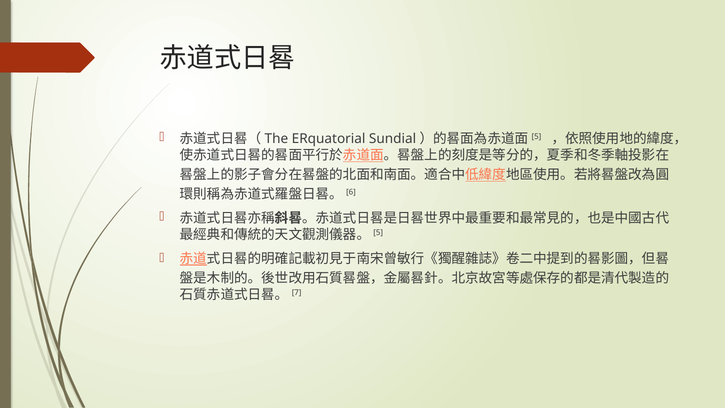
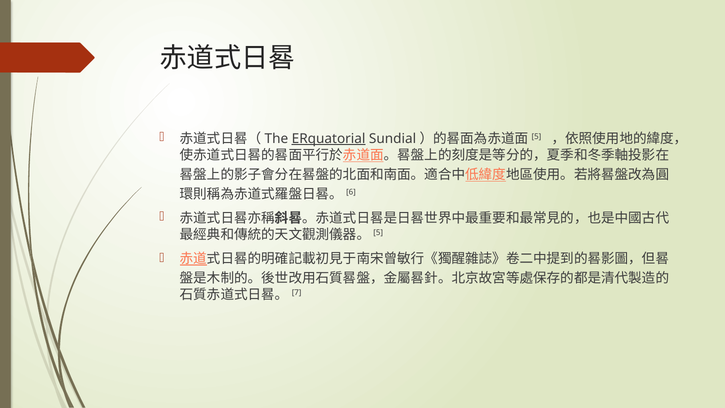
ERquatorial underline: none -> present
